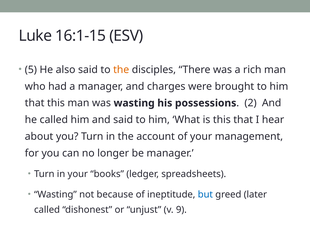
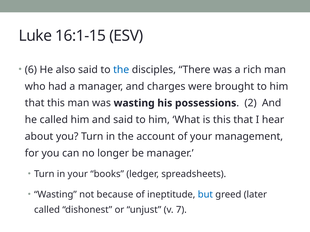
5: 5 -> 6
the at (121, 70) colour: orange -> blue
9: 9 -> 7
